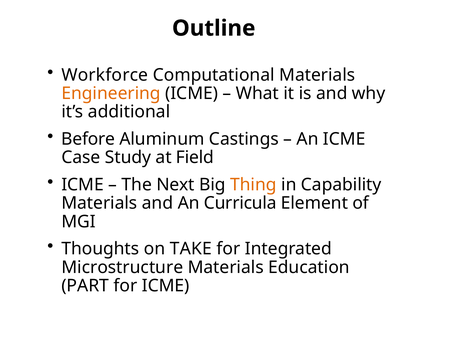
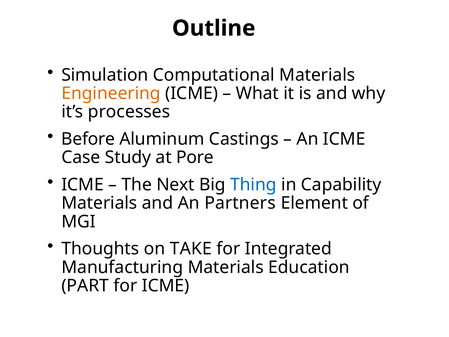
Workforce: Workforce -> Simulation
additional: additional -> processes
Field: Field -> Pore
Thing colour: orange -> blue
Curricula: Curricula -> Partners
Microstructure: Microstructure -> Manufacturing
